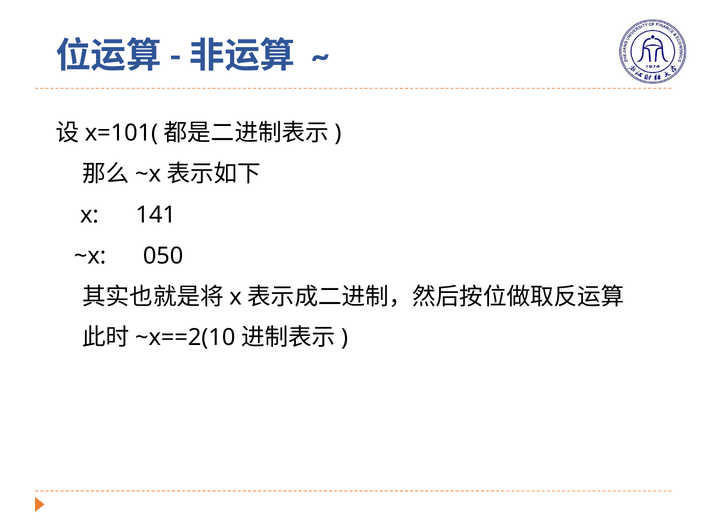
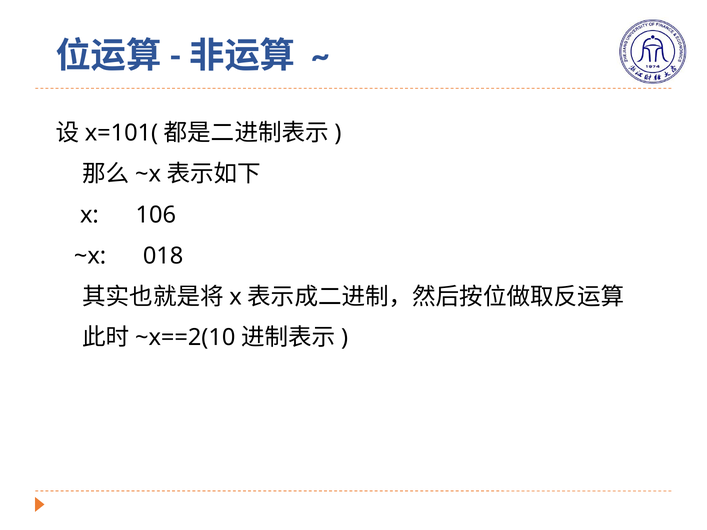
141: 141 -> 106
050: 050 -> 018
